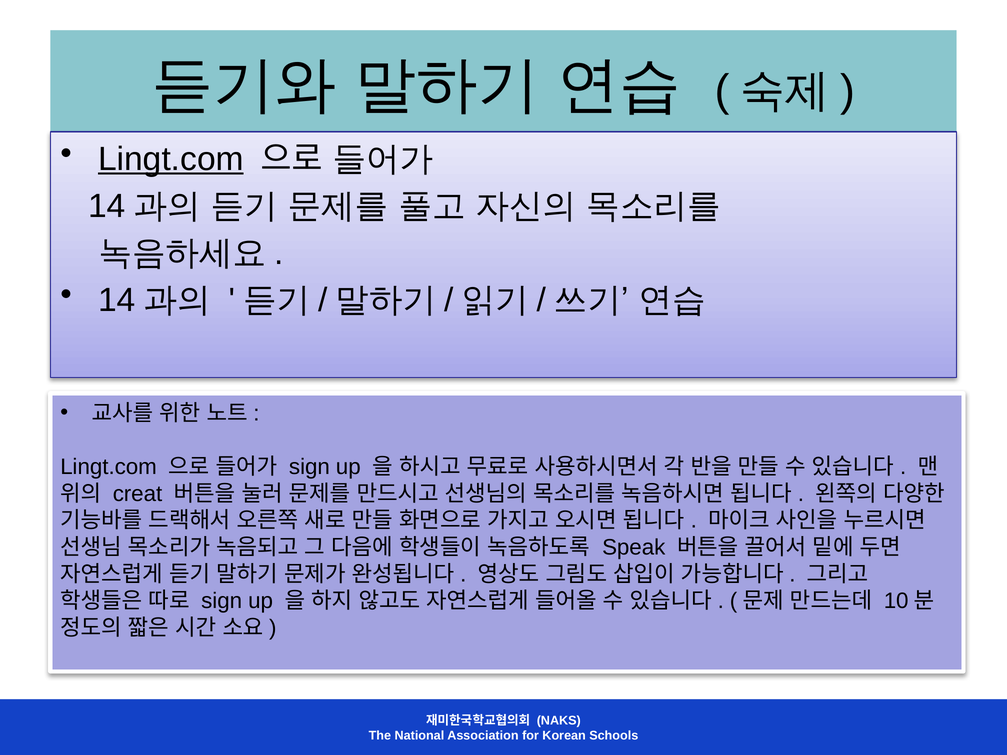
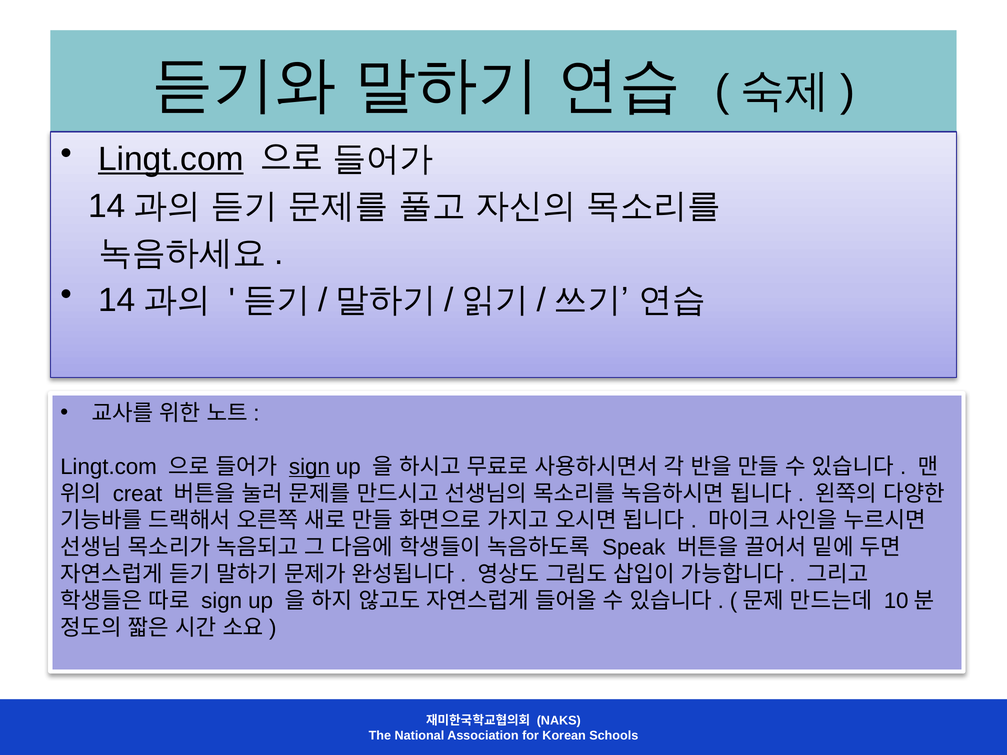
sign at (309, 467) underline: none -> present
